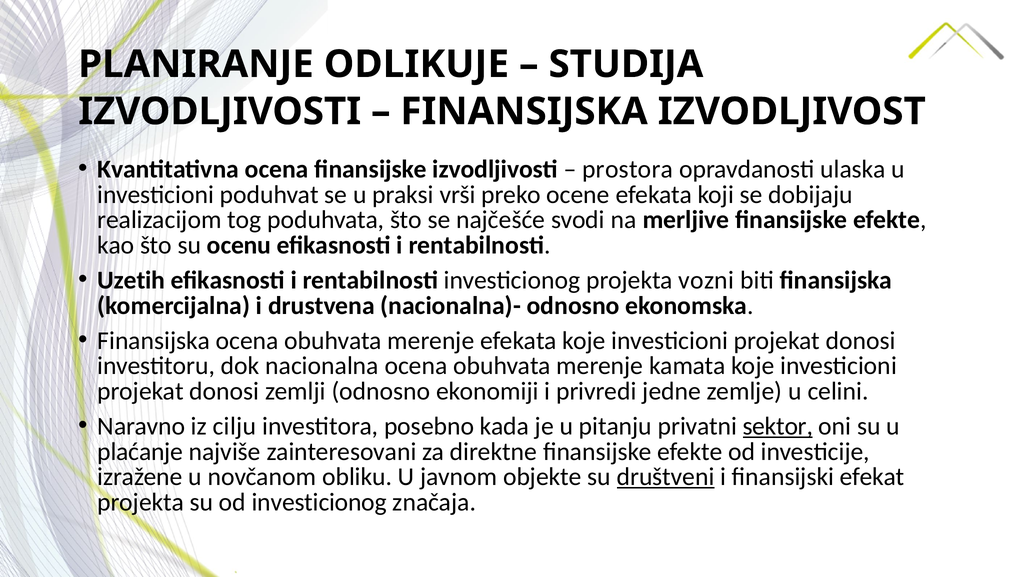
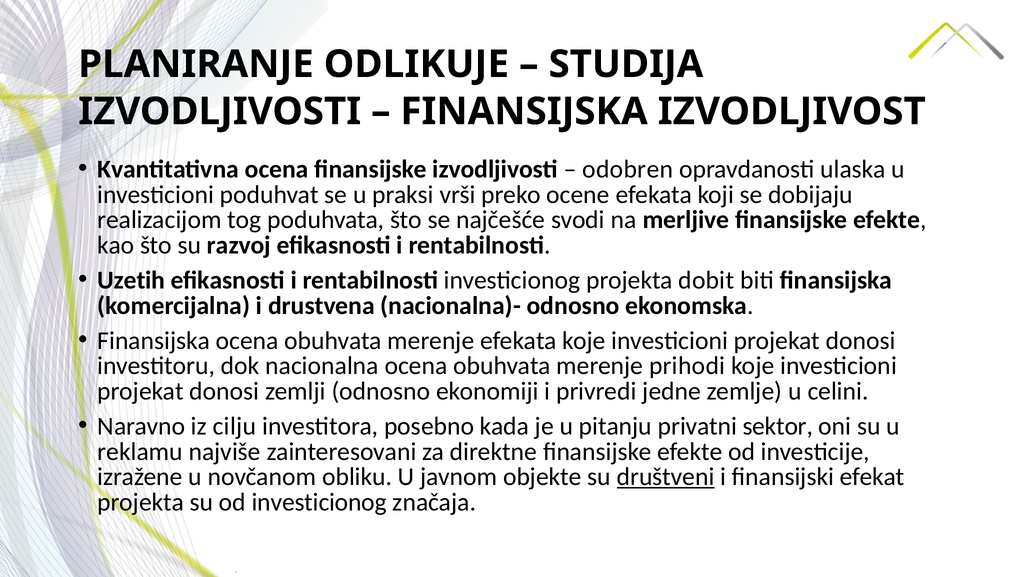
prostora: prostora -> odobren
ocenu: ocenu -> razvoj
vozni: vozni -> dobit
kamata: kamata -> prihodi
sektor underline: present -> none
plaćanje: plaćanje -> reklamu
